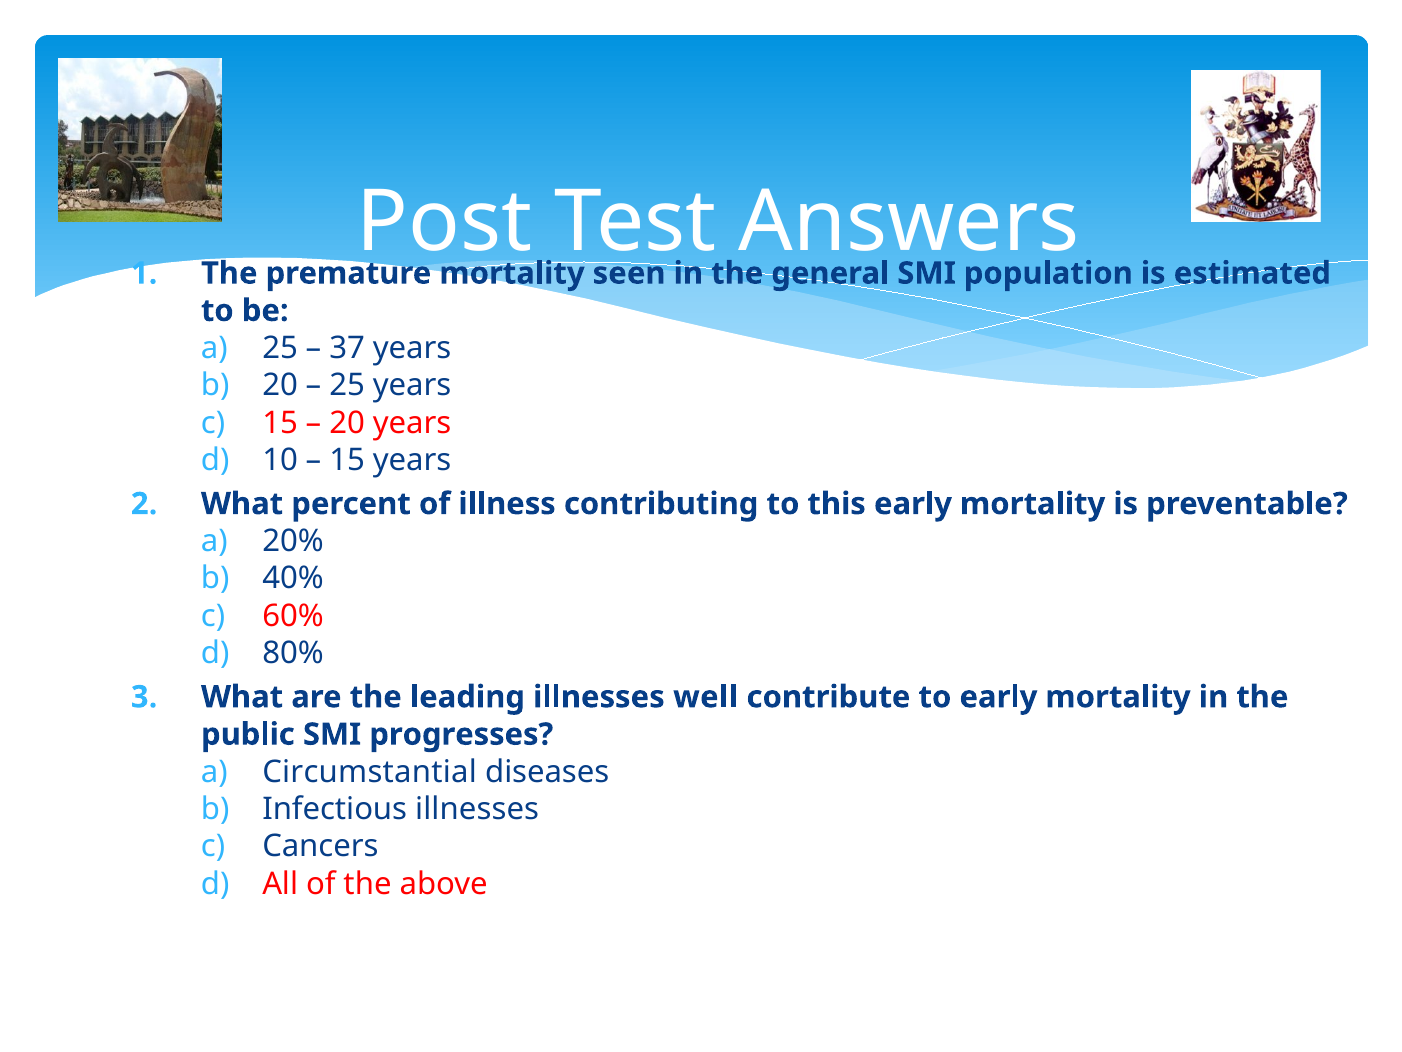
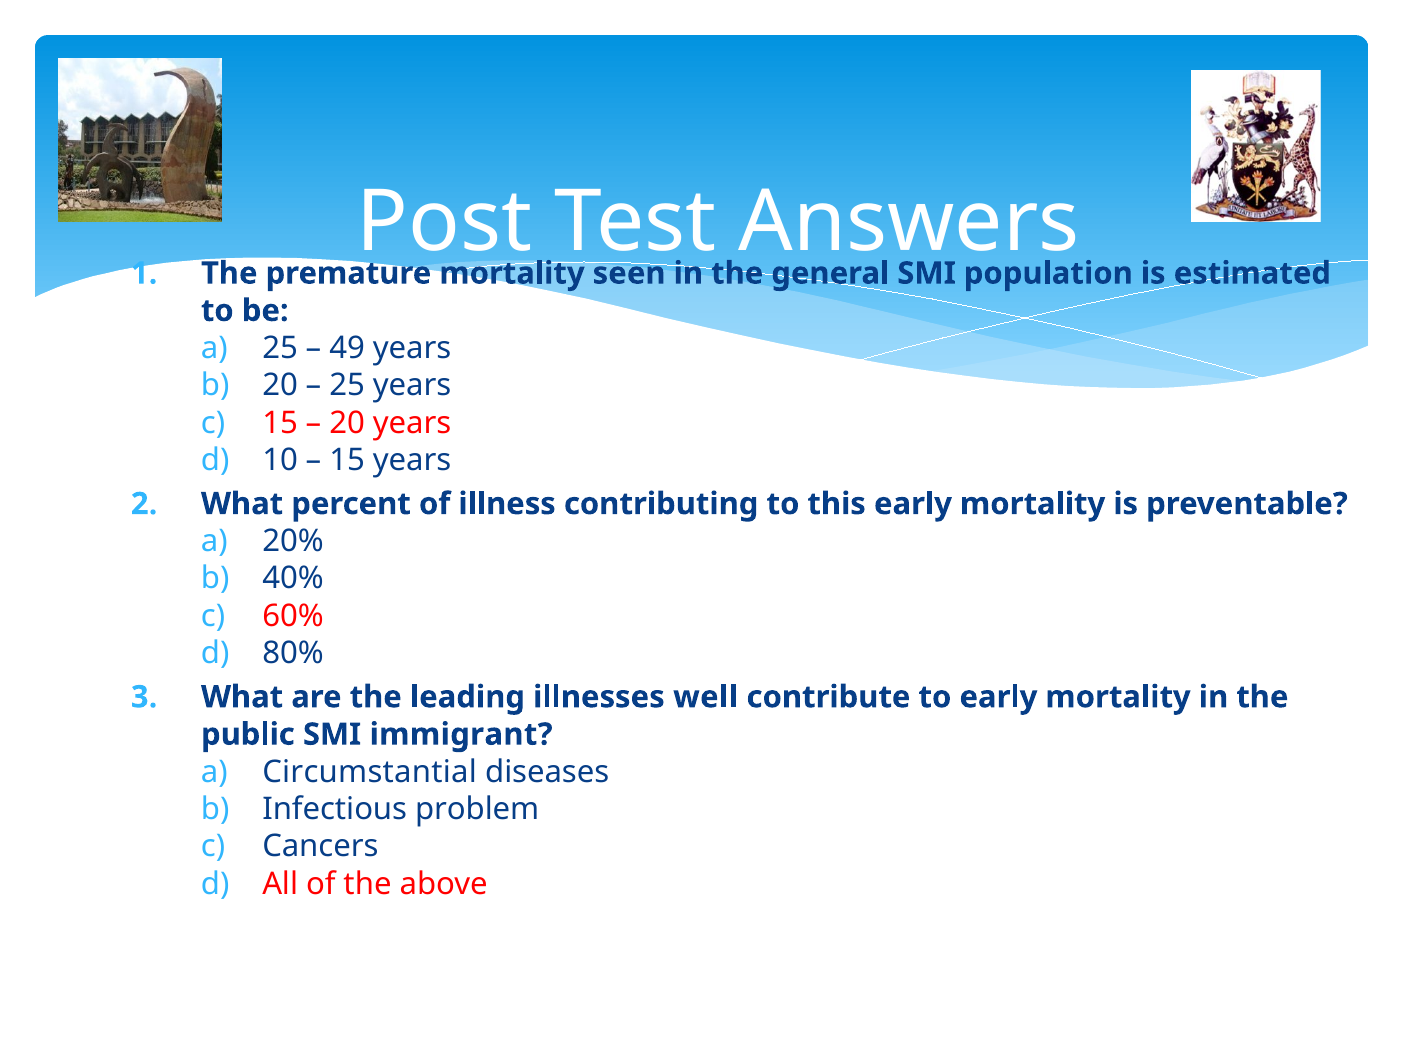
37: 37 -> 49
progresses: progresses -> immigrant
Infectious illnesses: illnesses -> problem
